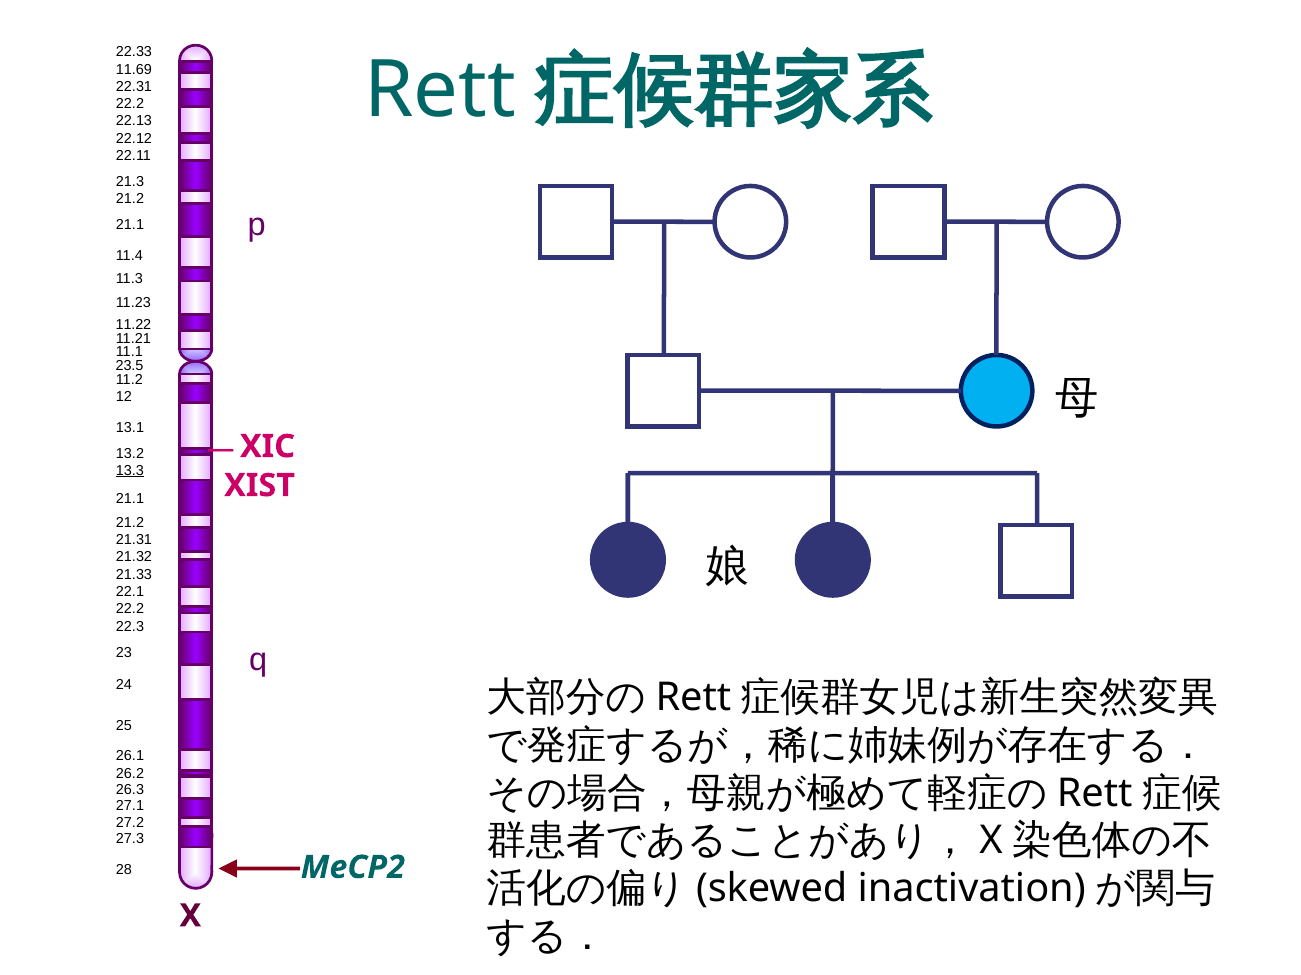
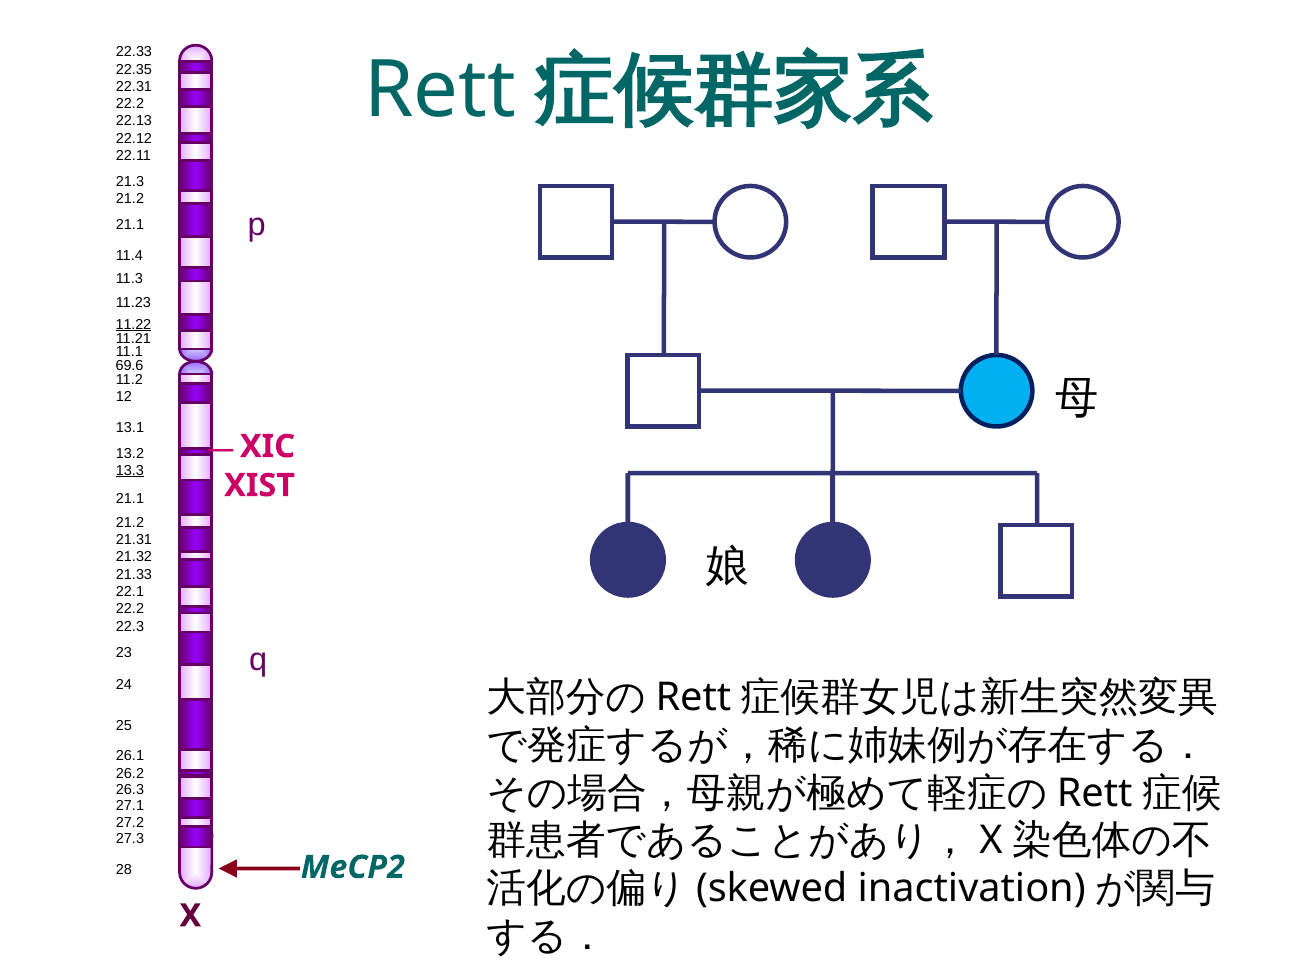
11.69: 11.69 -> 22.35
11.22 underline: none -> present
23.5: 23.5 -> 69.6
